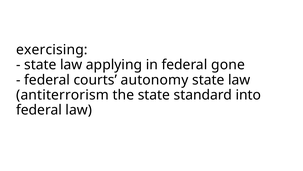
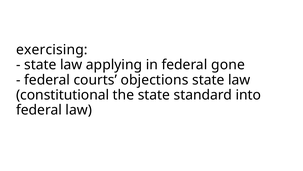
autonomy: autonomy -> objections
antiterrorism: antiterrorism -> constitutional
